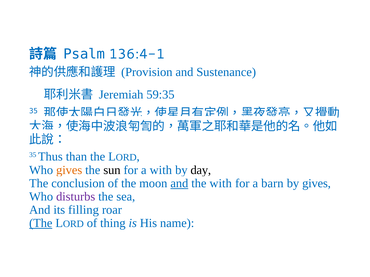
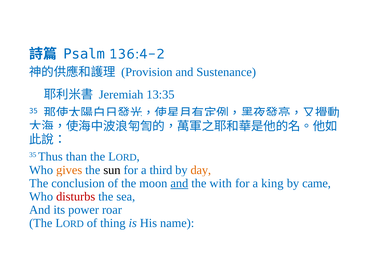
136:4-1: 136:4-1 -> 136:4-2
59:35: 59:35 -> 13:35
a with: with -> third
day colour: black -> orange
barn: barn -> king
by gives: gives -> came
disturbs colour: purple -> red
filling: filling -> power
The at (41, 224) underline: present -> none
